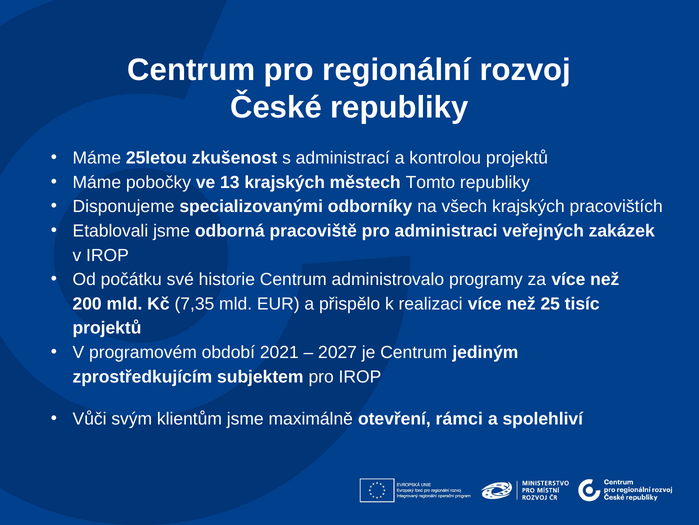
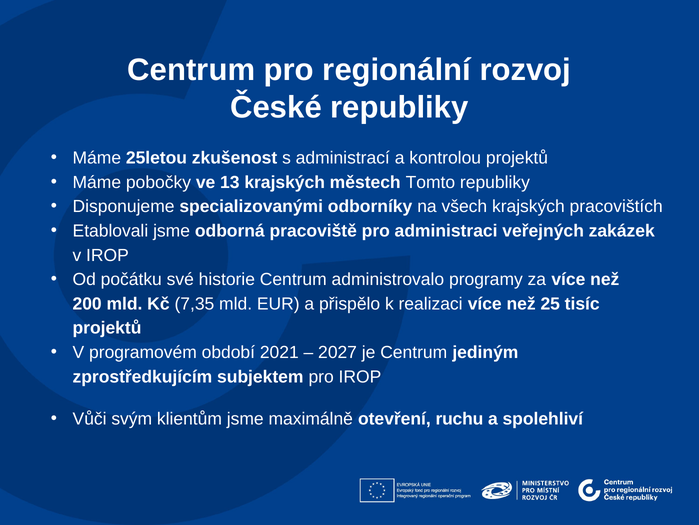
rámci: rámci -> ruchu
